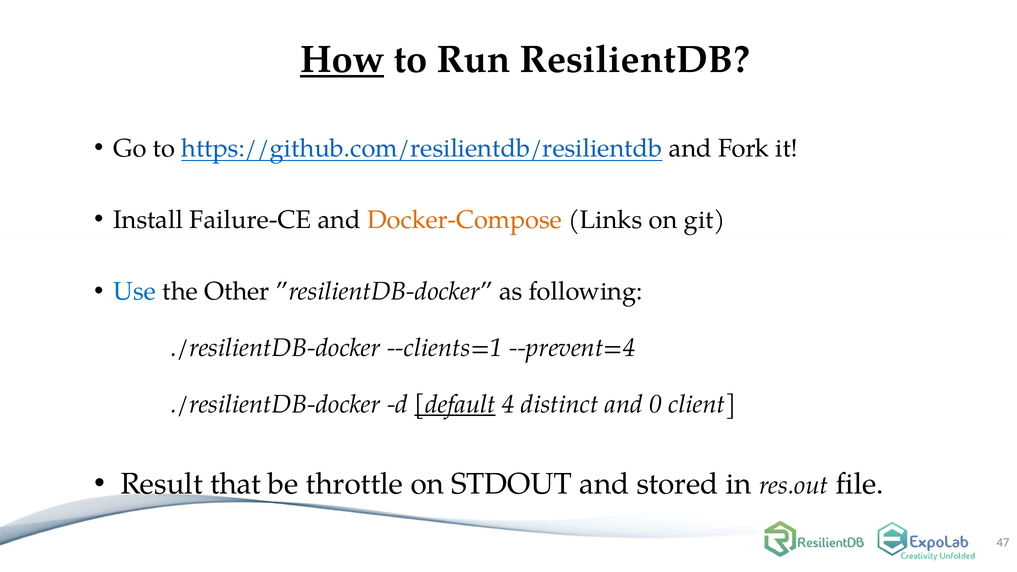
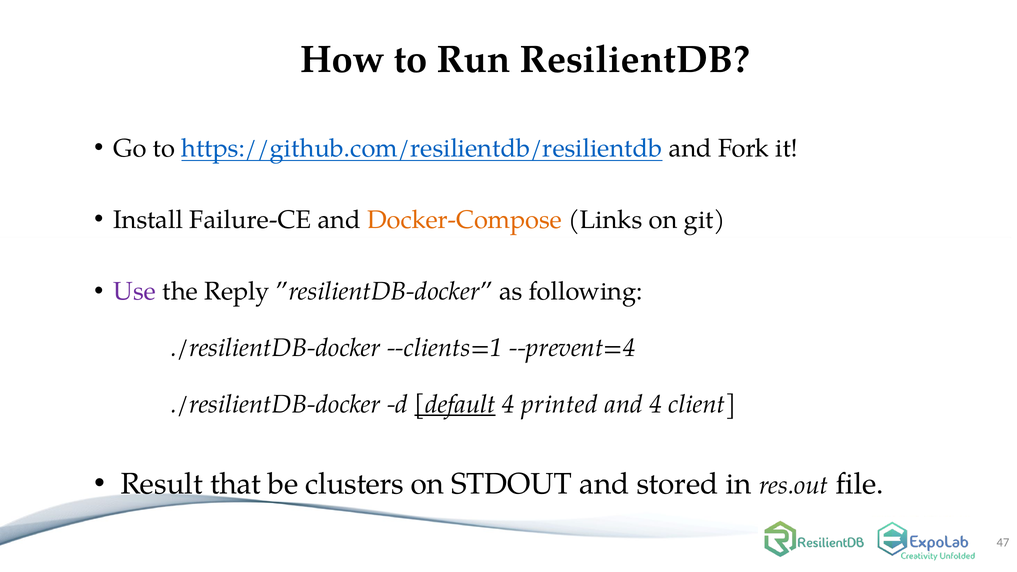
How underline: present -> none
Use colour: blue -> purple
Other: Other -> Reply
distinct: distinct -> printed
and 0: 0 -> 4
throttle: throttle -> clusters
